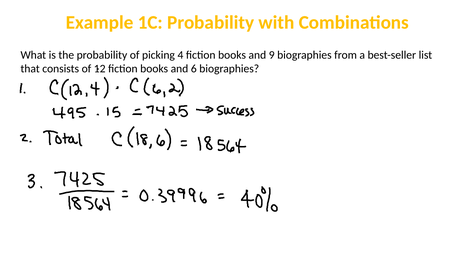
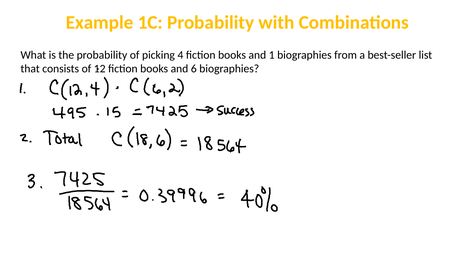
9: 9 -> 1
